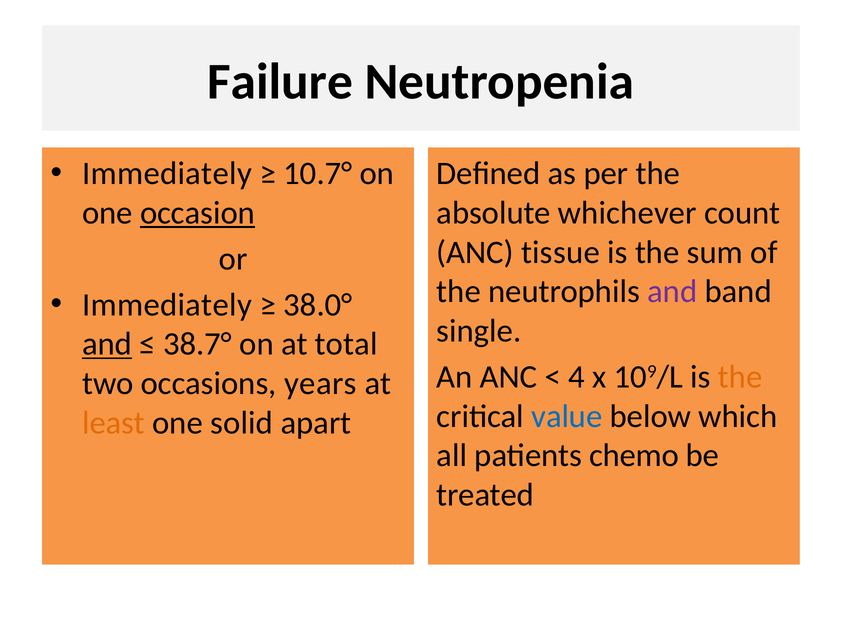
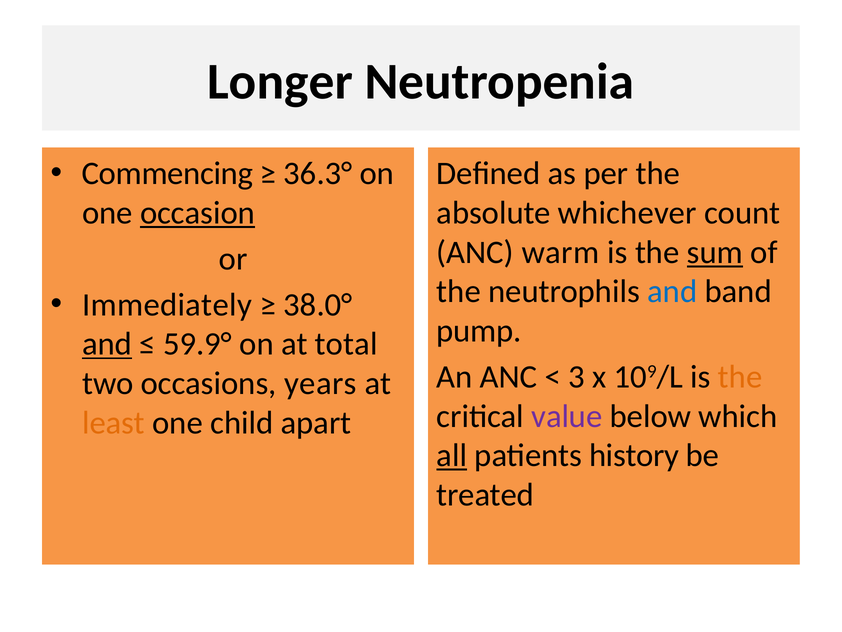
Failure: Failure -> Longer
Immediately at (167, 174): Immediately -> Commencing
10.7°: 10.7° -> 36.3°
tissue: tissue -> warm
sum underline: none -> present
and at (672, 291) colour: purple -> blue
single: single -> pump
38.7°: 38.7° -> 59.9°
4: 4 -> 3
value colour: blue -> purple
solid: solid -> child
all underline: none -> present
chemo: chemo -> history
